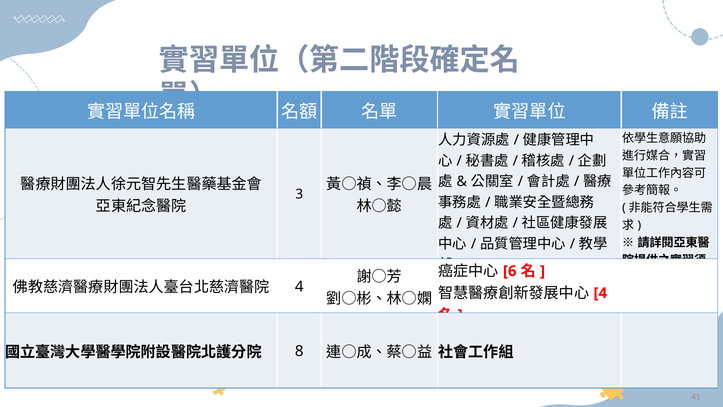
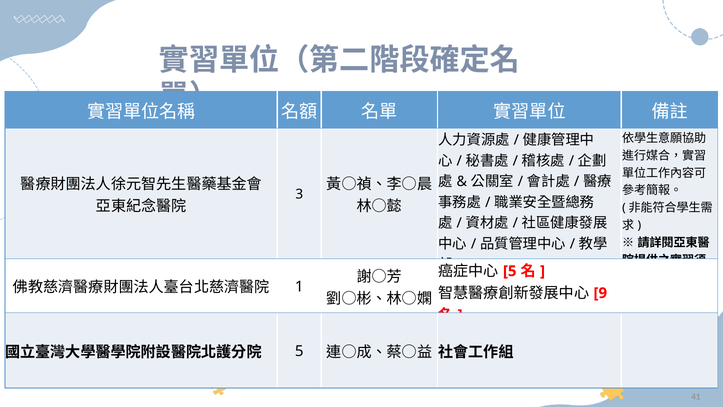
6 at (510, 271): 6 -> 5
4 at (299, 286): 4 -> 1
4 at (600, 293): 4 -> 9
8 at (299, 351): 8 -> 5
